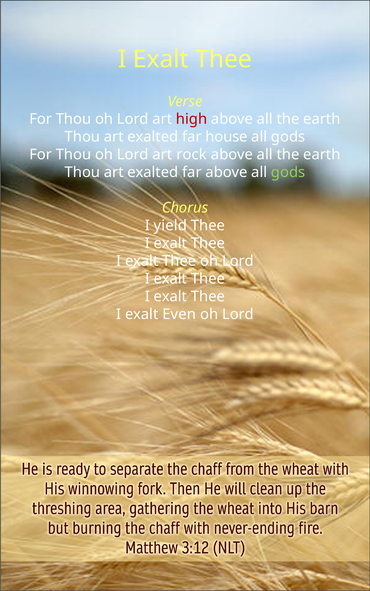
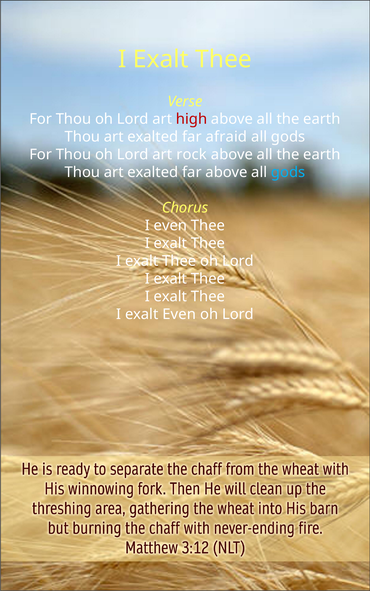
house: house -> afraid
gods at (288, 173) colour: light green -> light blue
I yield: yield -> even
